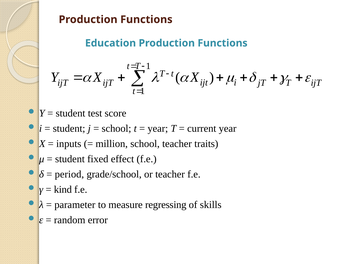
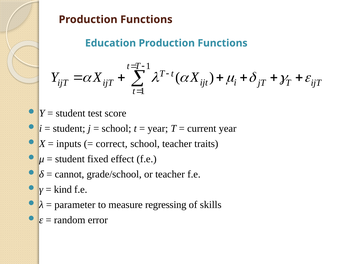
million: million -> correct
period: period -> cannot
